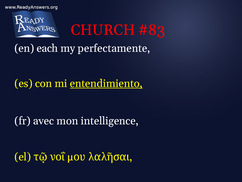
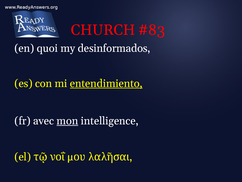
each: each -> quoi
perfectamente: perfectamente -> desinformados
mon underline: none -> present
